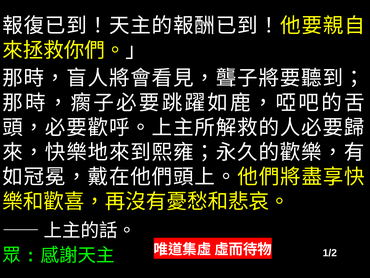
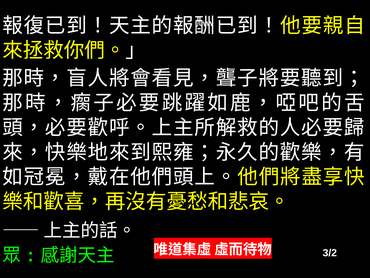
1/2: 1/2 -> 3/2
